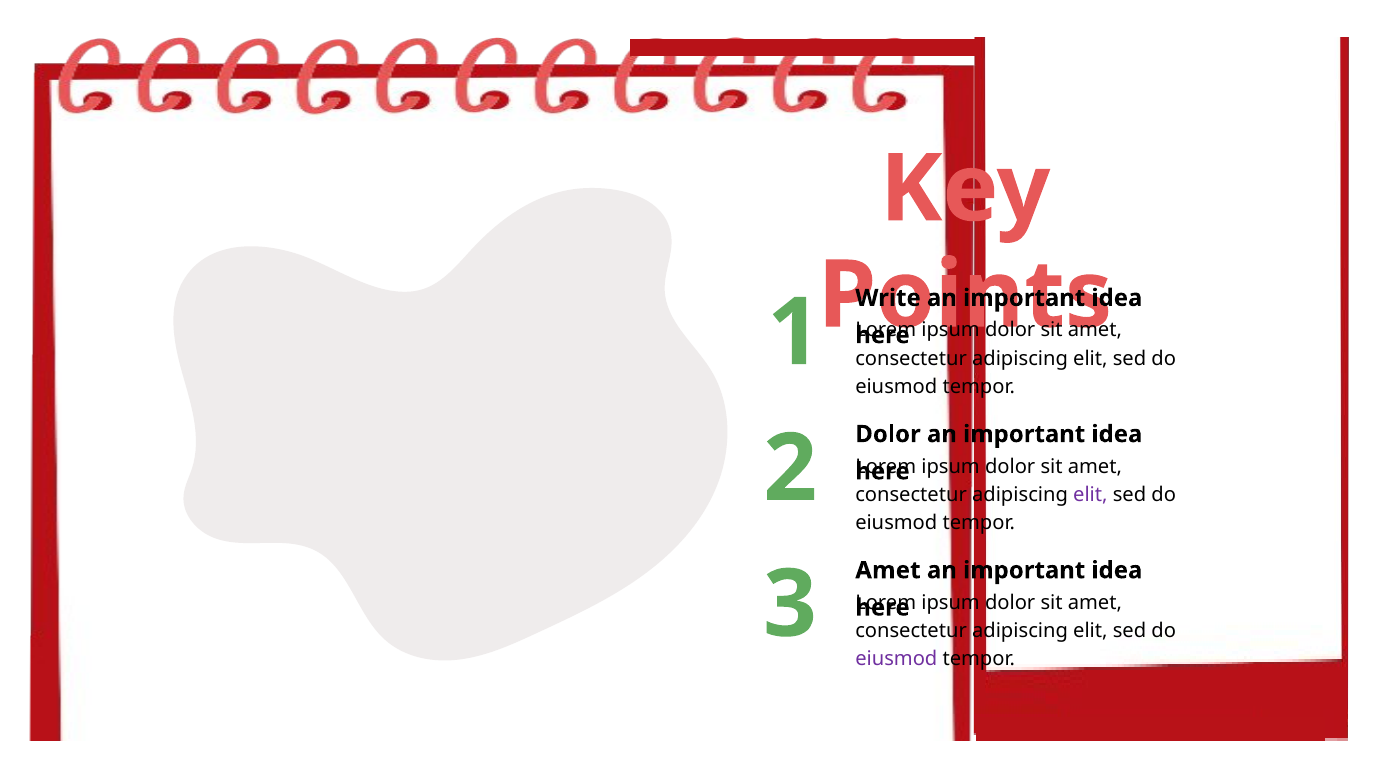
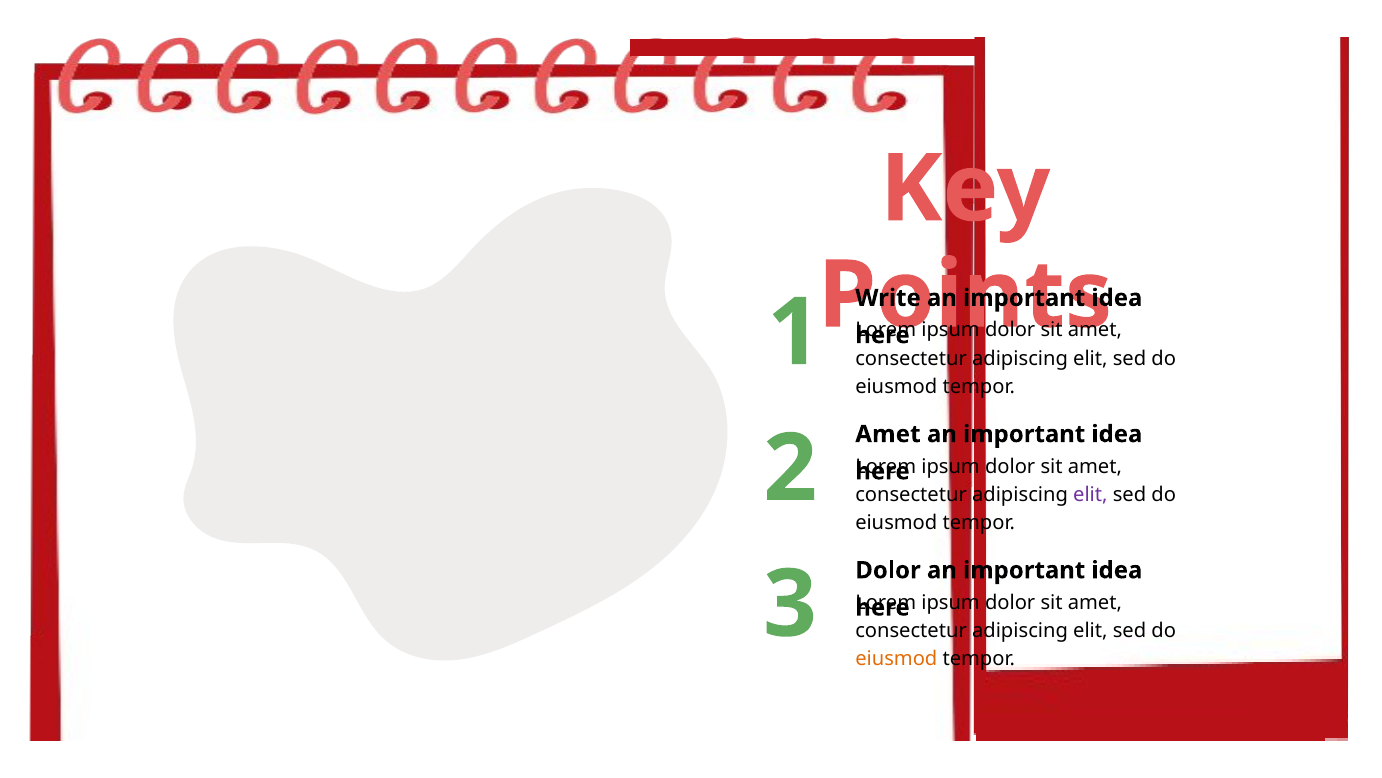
Dolor at (888, 434): Dolor -> Amet
Amet at (888, 570): Amet -> Dolor
eiusmod at (896, 659) colour: purple -> orange
